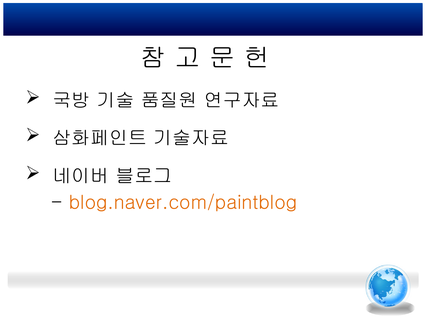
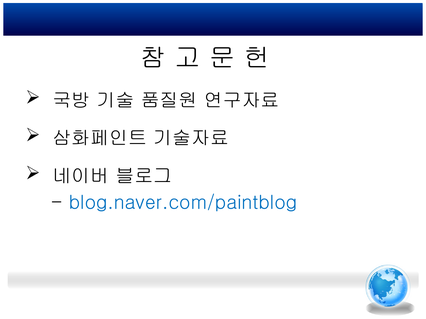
blog.naver.com/paintblog colour: orange -> blue
